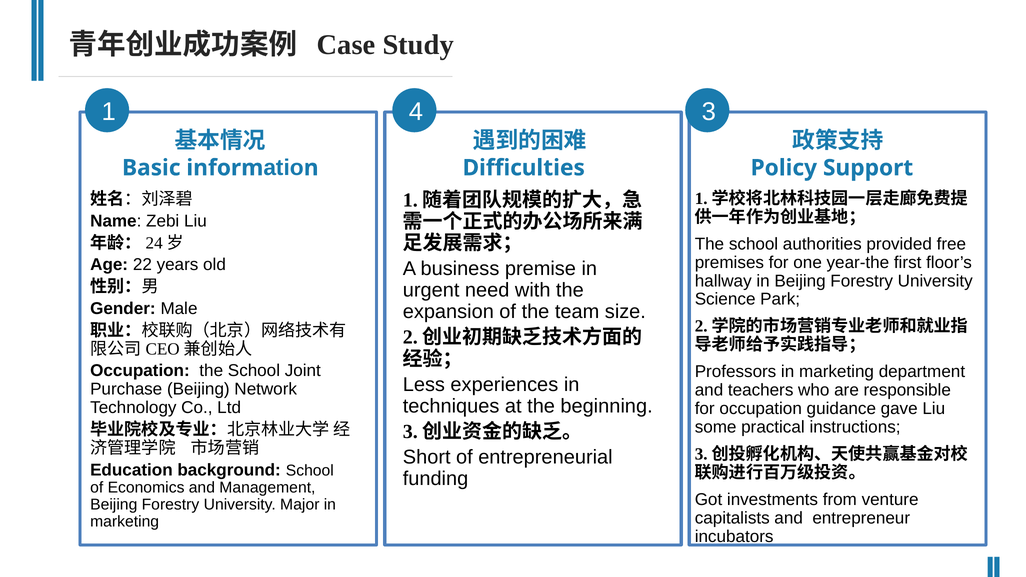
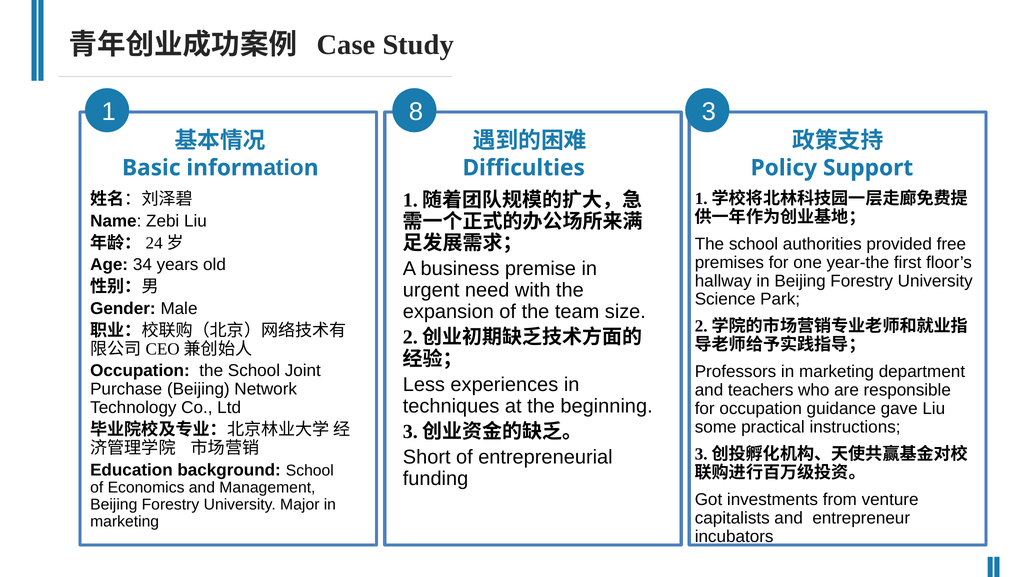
4: 4 -> 8
22: 22 -> 34
